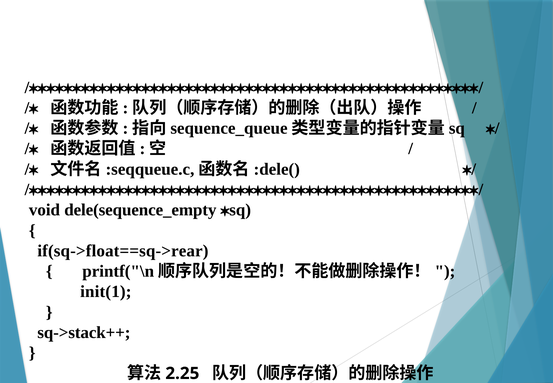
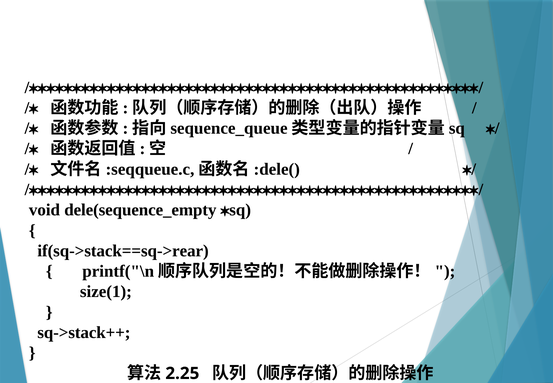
if(sq->float==sq->rear: if(sq->float==sq->rear -> if(sq->stack==sq->rear
init(1: init(1 -> size(1
